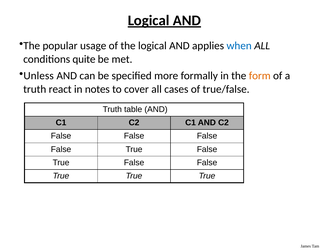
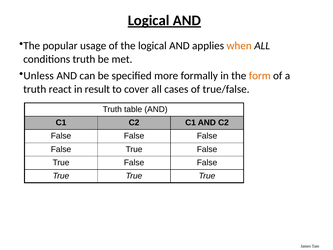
when colour: blue -> orange
conditions quite: quite -> truth
notes: notes -> result
